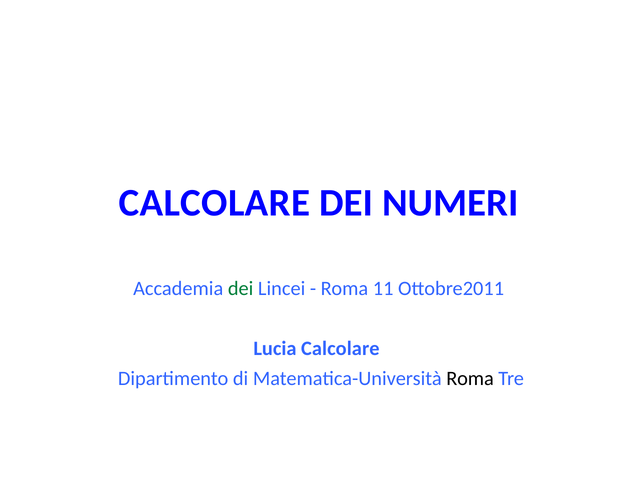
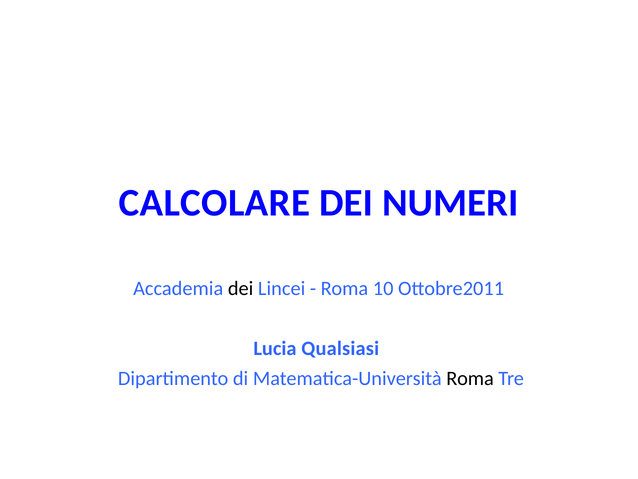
dei at (241, 288) colour: green -> black
11: 11 -> 10
Lucia Calcolare: Calcolare -> Qualsiasi
